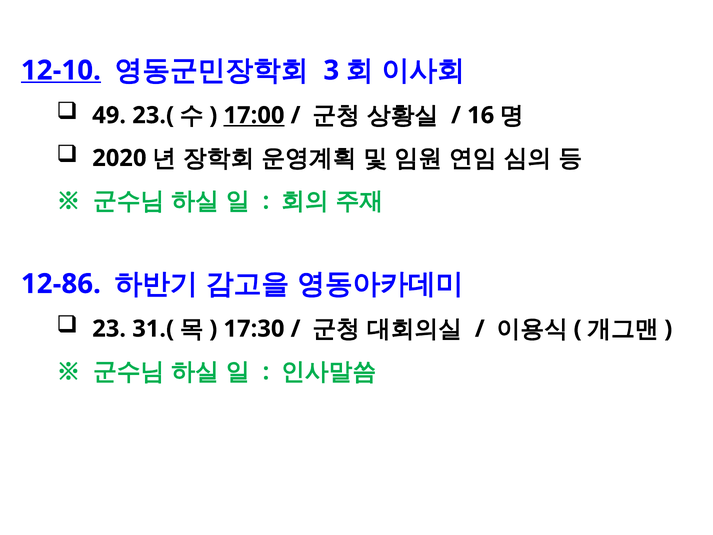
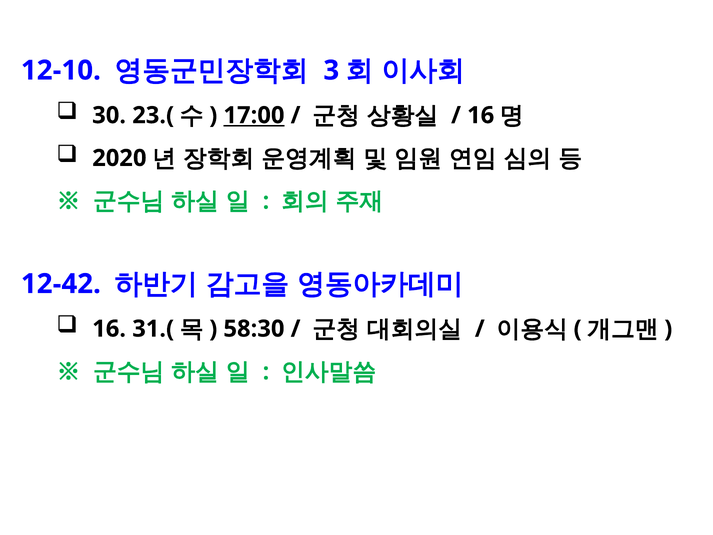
12-10 underline: present -> none
49: 49 -> 30
12-86: 12-86 -> 12-42
23 at (109, 329): 23 -> 16
17:30: 17:30 -> 58:30
